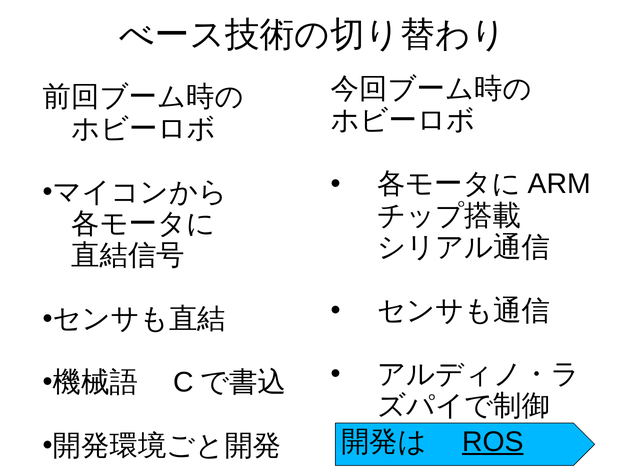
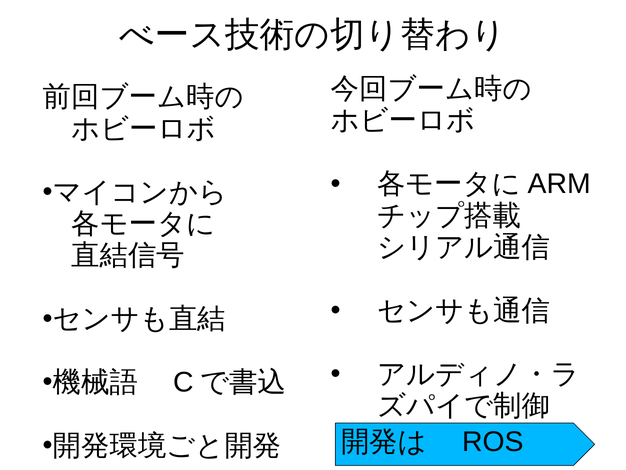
ROS underline: present -> none
